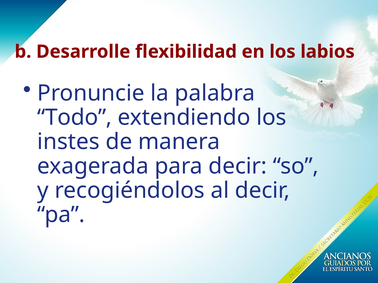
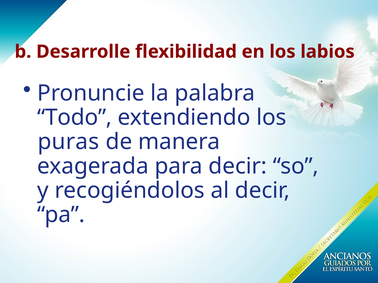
instes: instes -> puras
